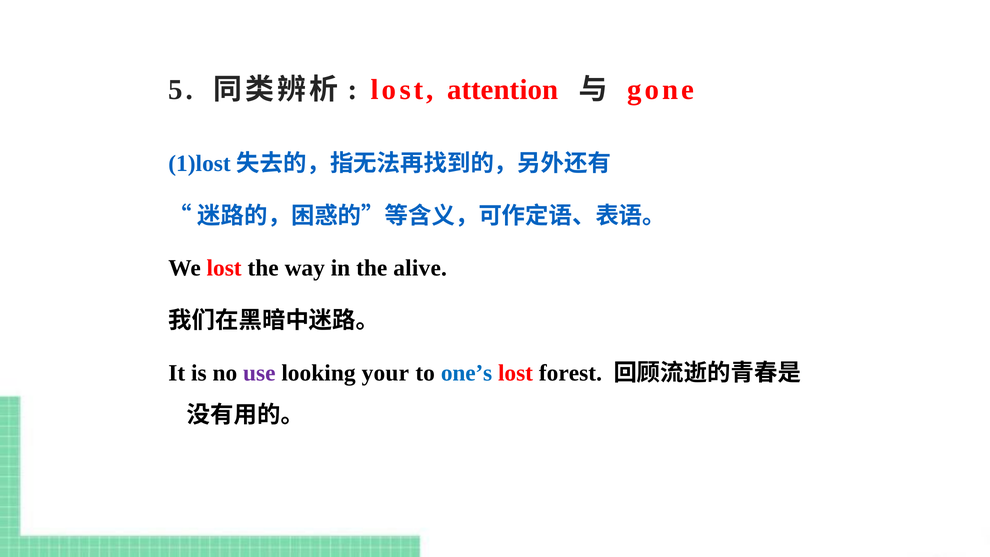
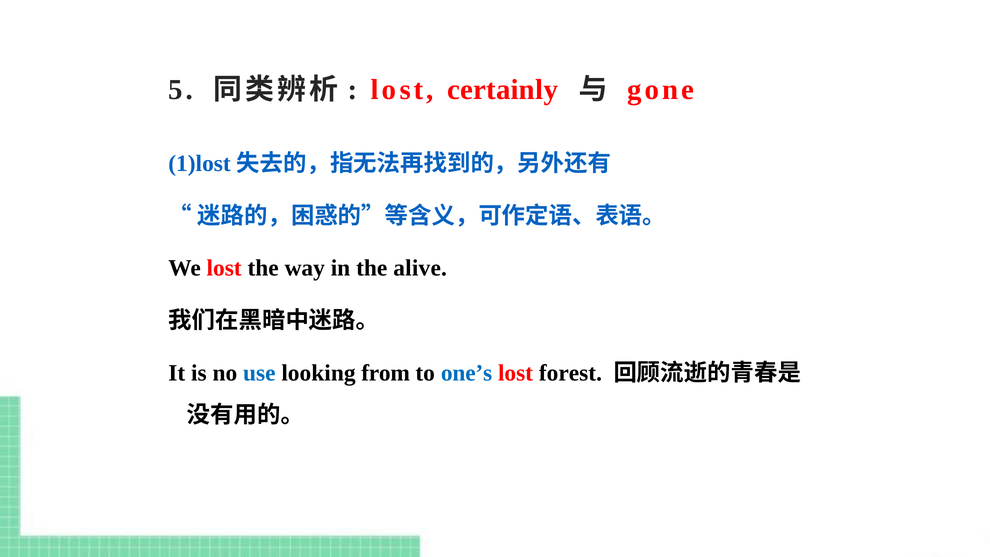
attention: attention -> certainly
use colour: purple -> blue
your: your -> from
